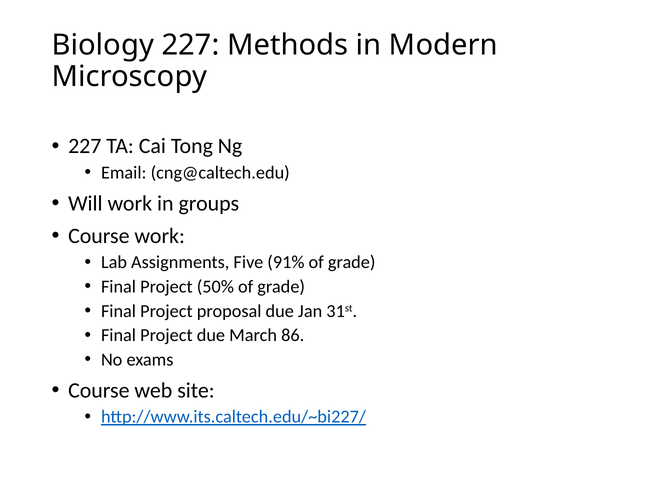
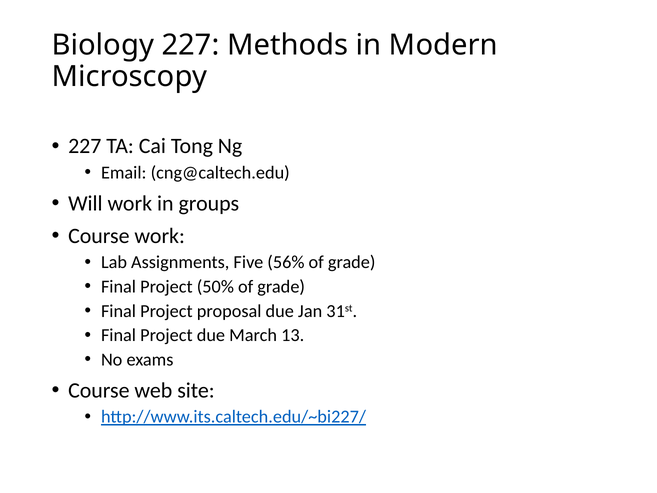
91%: 91% -> 56%
86: 86 -> 13
